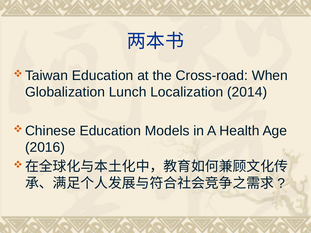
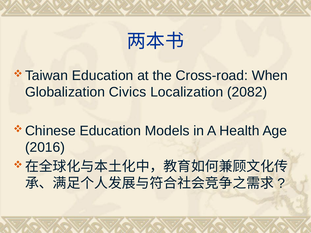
Lunch: Lunch -> Civics
2014: 2014 -> 2082
